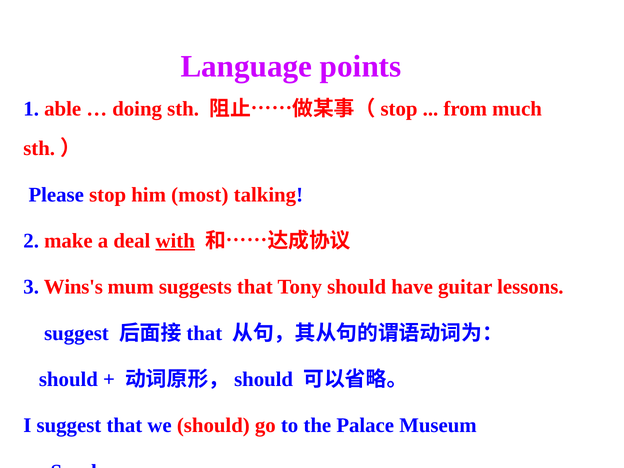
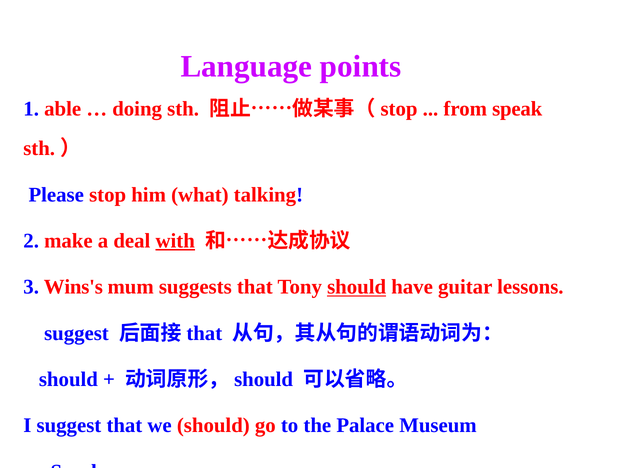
much: much -> speak
most: most -> what
should at (357, 287) underline: none -> present
